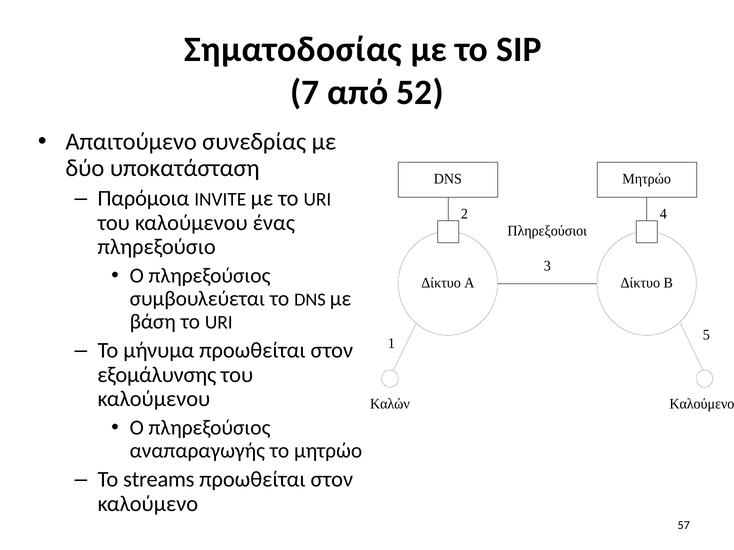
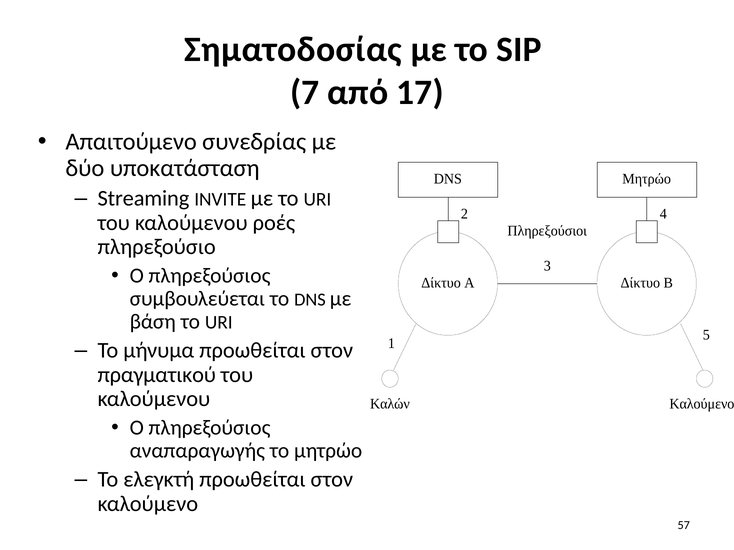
52: 52 -> 17
Παρόμοια: Παρόμοια -> Streaming
ένας: ένας -> ροές
εξομάλυνσης: εξομάλυνσης -> πραγματικού
streams: streams -> ελεγκτή
